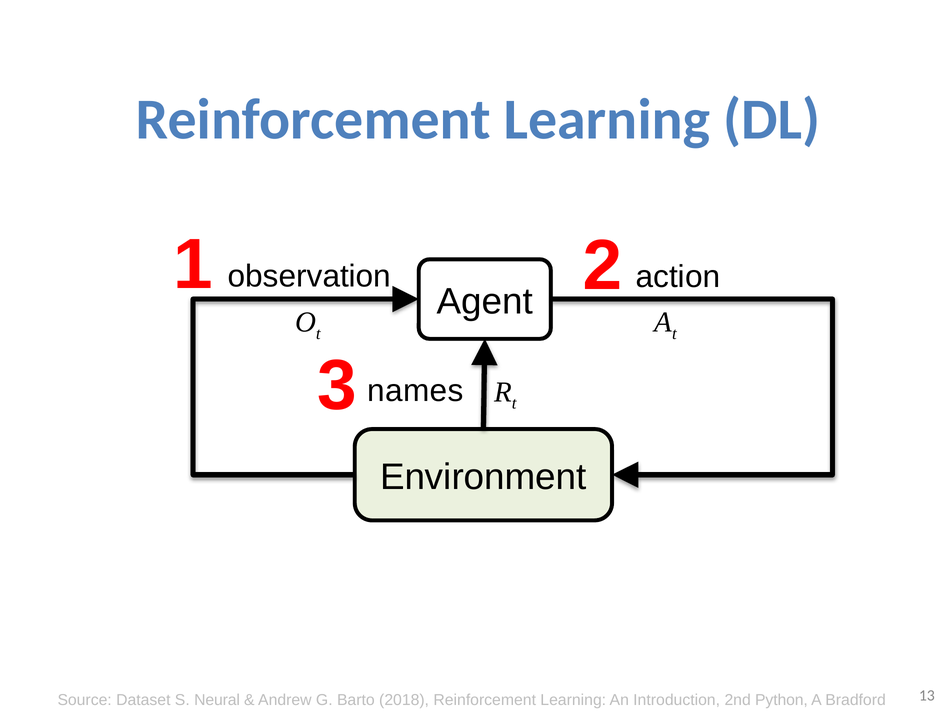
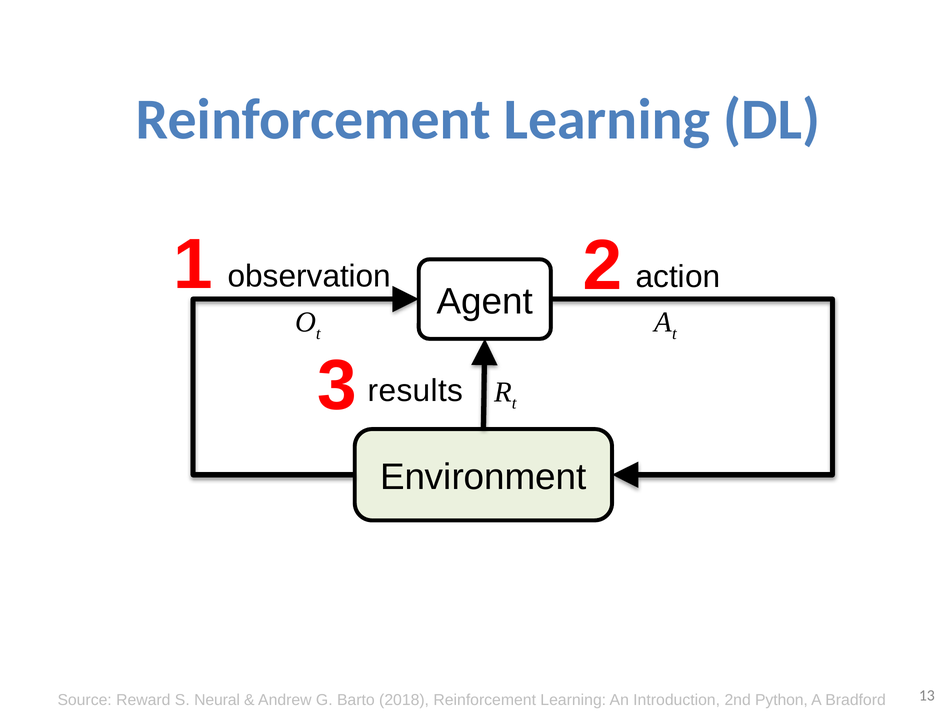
names: names -> results
Dataset: Dataset -> Reward
